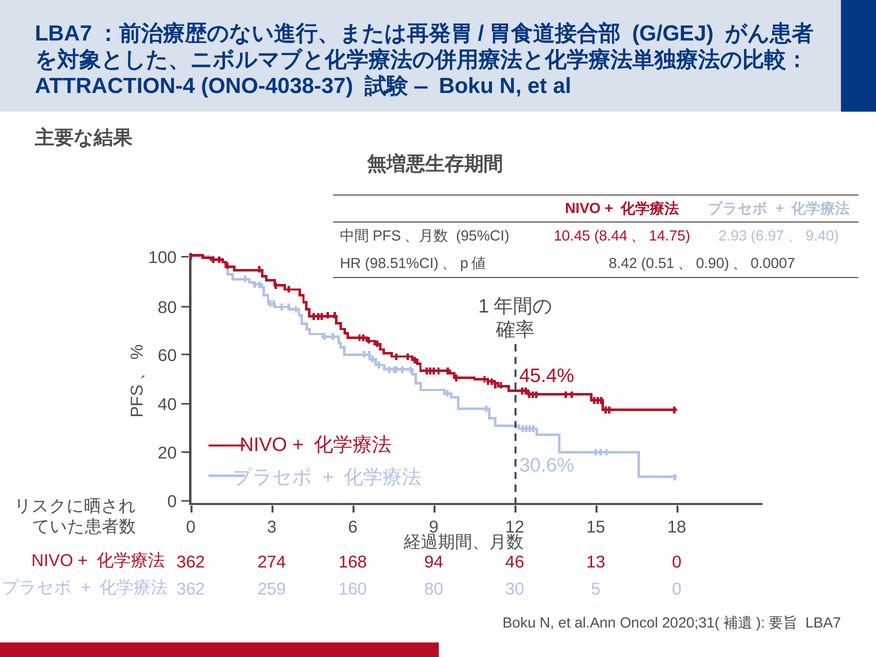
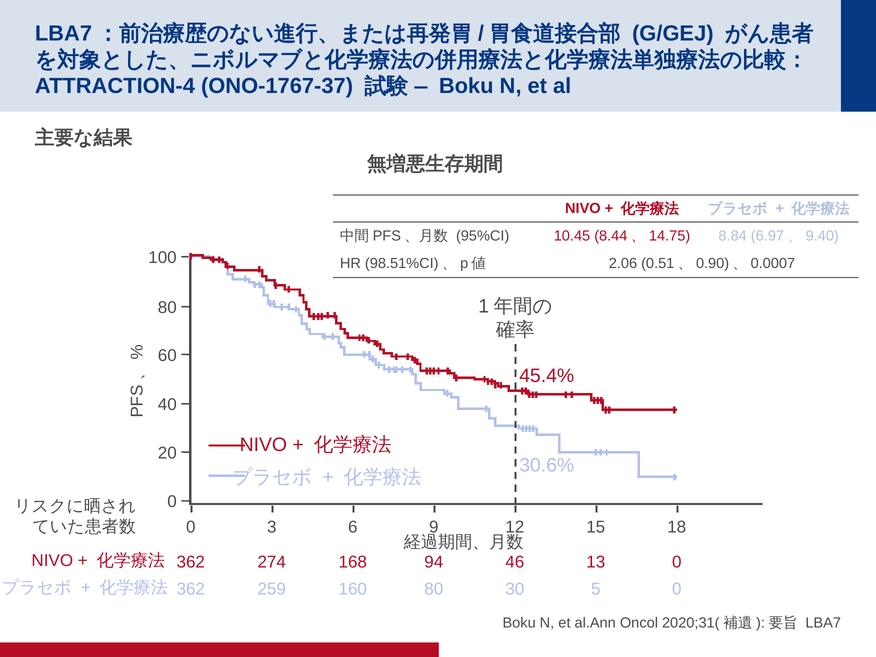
ONO-4038-37: ONO-4038-37 -> ONO-1767-37
2.93: 2.93 -> 8.84
8.42: 8.42 -> 2.06
